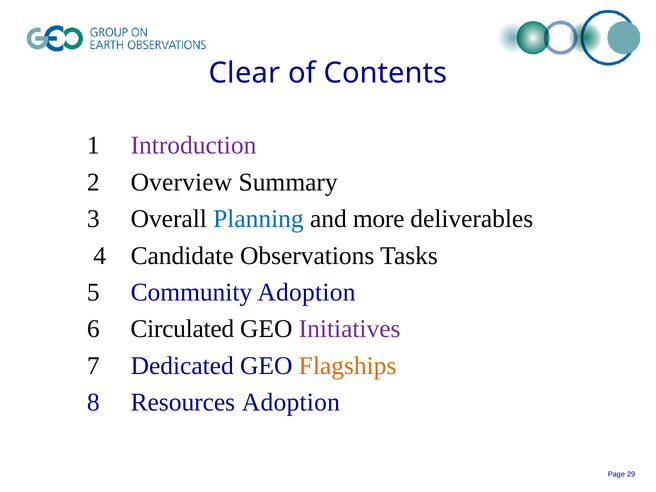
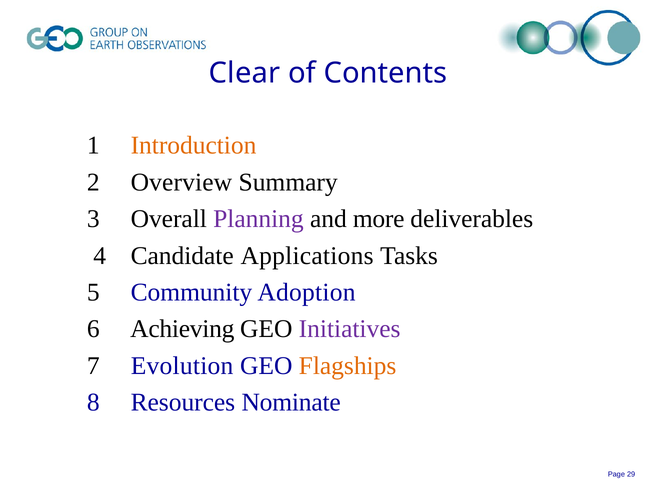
Introduction colour: purple -> orange
Planning colour: blue -> purple
Observations: Observations -> Applications
Circulated: Circulated -> Achieving
Dedicated: Dedicated -> Evolution
Resources Adoption: Adoption -> Nominate
